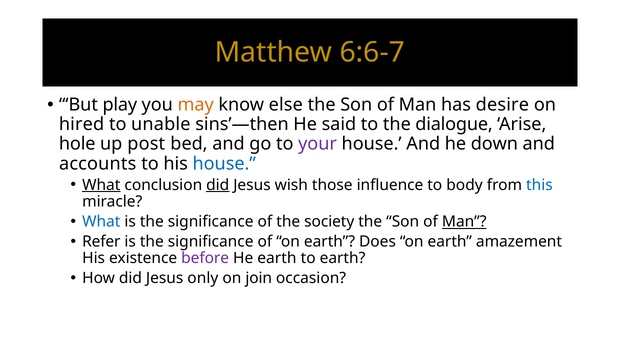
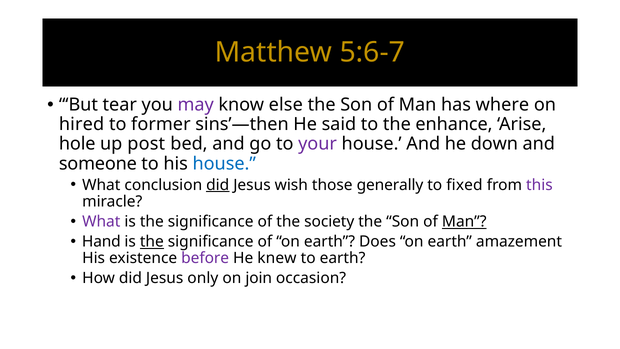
6:6-7: 6:6-7 -> 5:6-7
play: play -> tear
may colour: orange -> purple
desire: desire -> where
unable: unable -> former
dialogue: dialogue -> enhance
accounts: accounts -> someone
What at (101, 185) underline: present -> none
influence: influence -> generally
body: body -> fixed
this colour: blue -> purple
What at (101, 221) colour: blue -> purple
Refer: Refer -> Hand
the at (152, 241) underline: none -> present
He earth: earth -> knew
